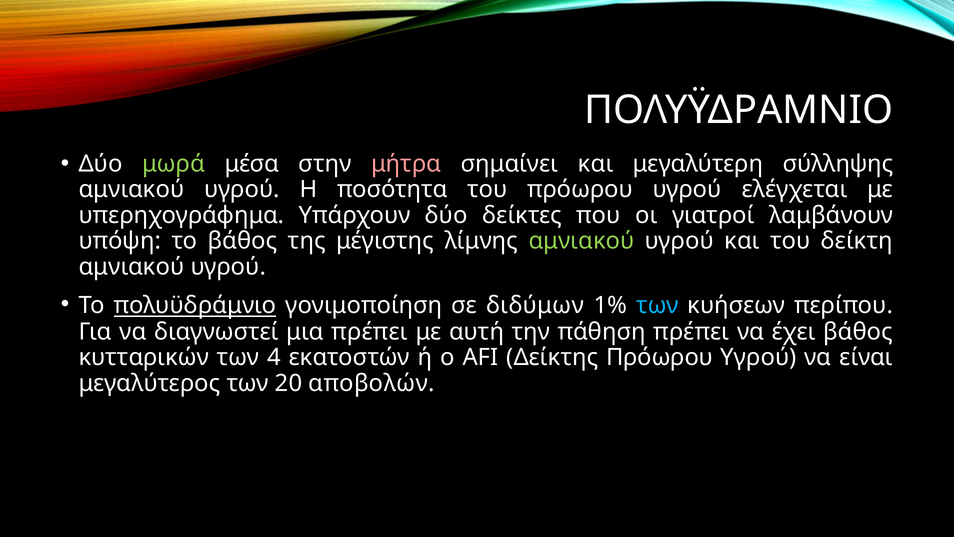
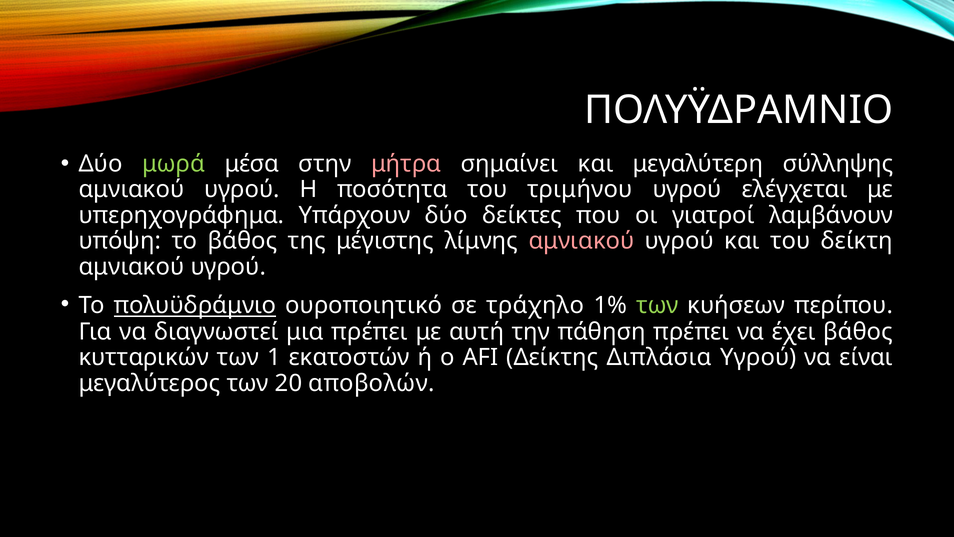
του πρόωρου: πρόωρου -> τριμήνου
αμνιακού at (581, 241) colour: light green -> pink
γονιμοποίηση: γονιμοποίηση -> ουροποιητικό
διδύμων: διδύμων -> τράχηλο
των at (657, 305) colour: light blue -> light green
4: 4 -> 1
Δείκτης Πρόωρου: Πρόωρου -> Διπλάσια
